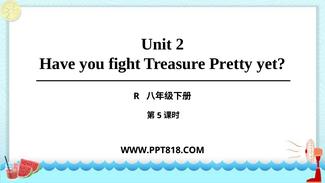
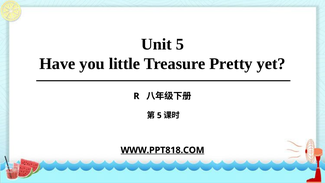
Unit 2: 2 -> 5
fight: fight -> little
WWW.PPT818.COM underline: none -> present
